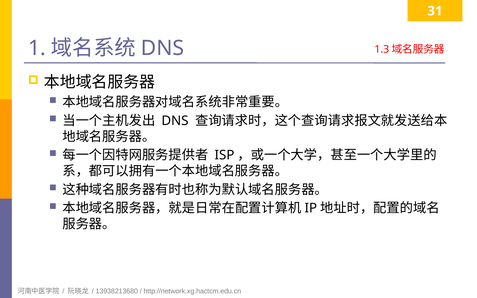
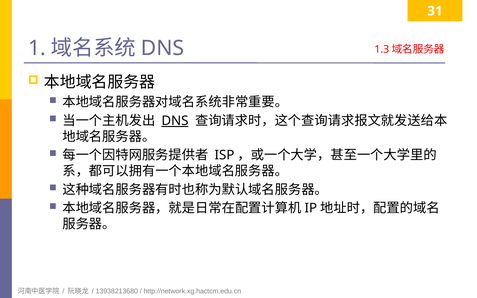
DNS at (175, 121) underline: none -> present
